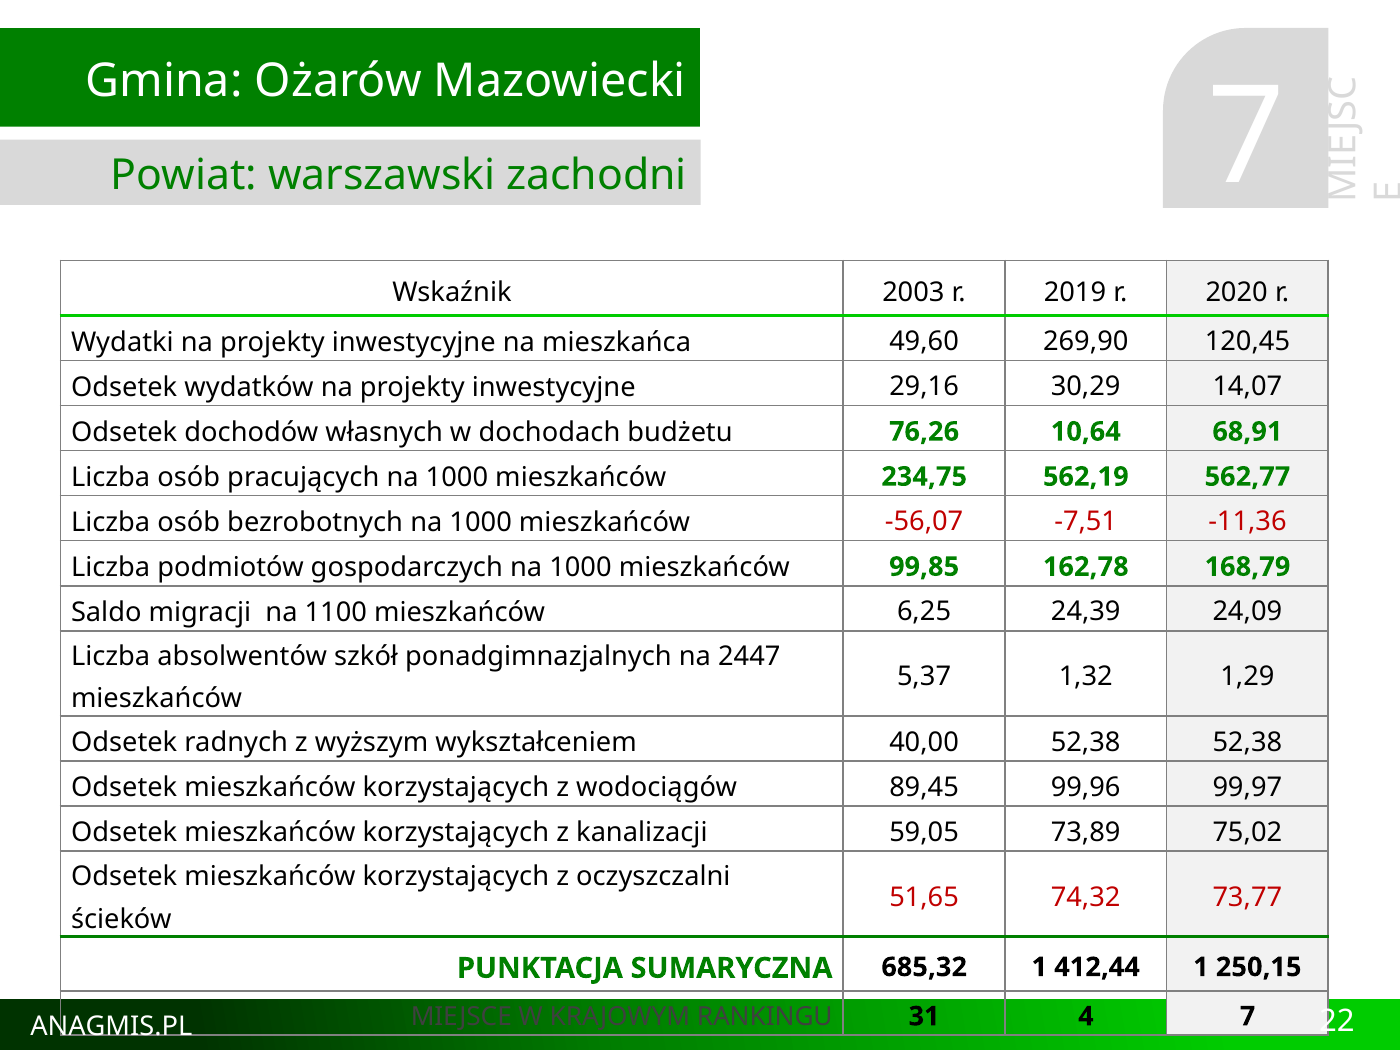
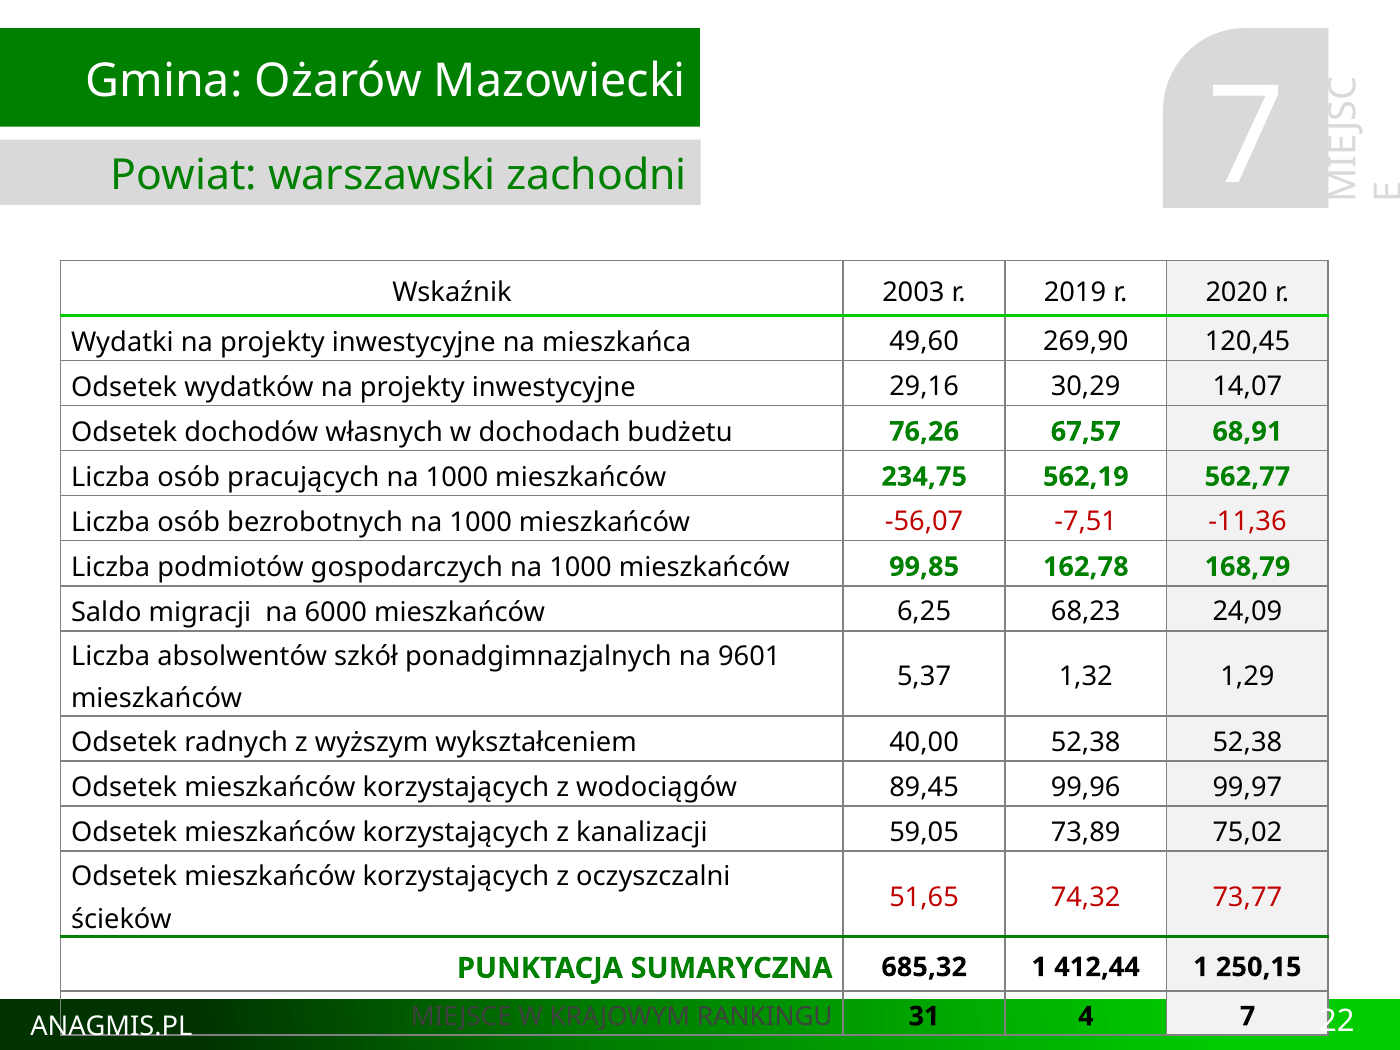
10,64: 10,64 -> 67,57
1100: 1100 -> 6000
24,39: 24,39 -> 68,23
2447: 2447 -> 9601
